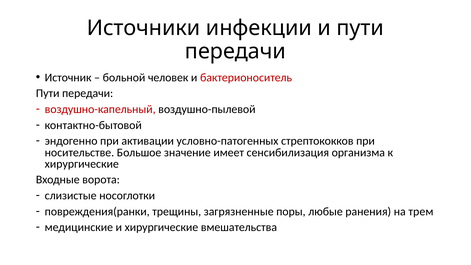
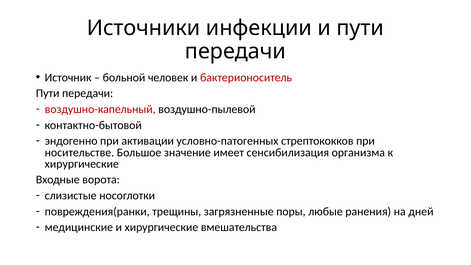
трем: трем -> дней
